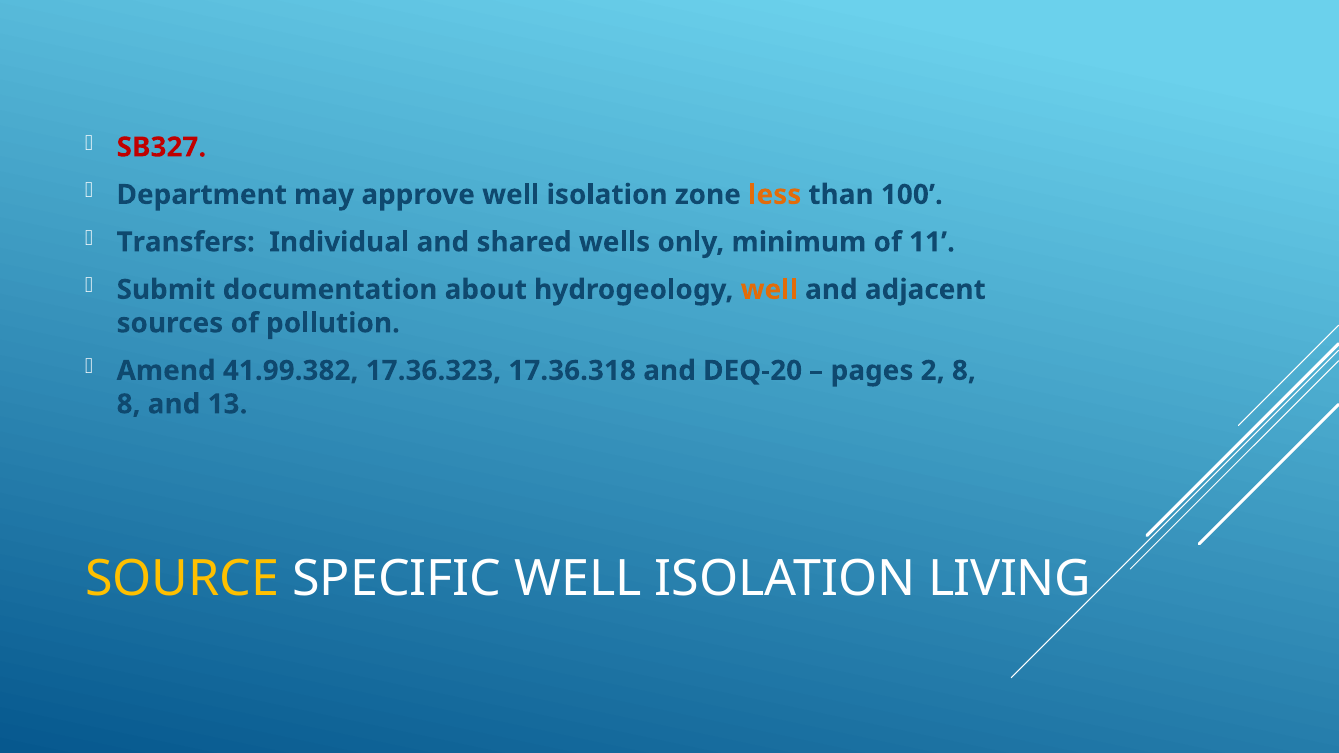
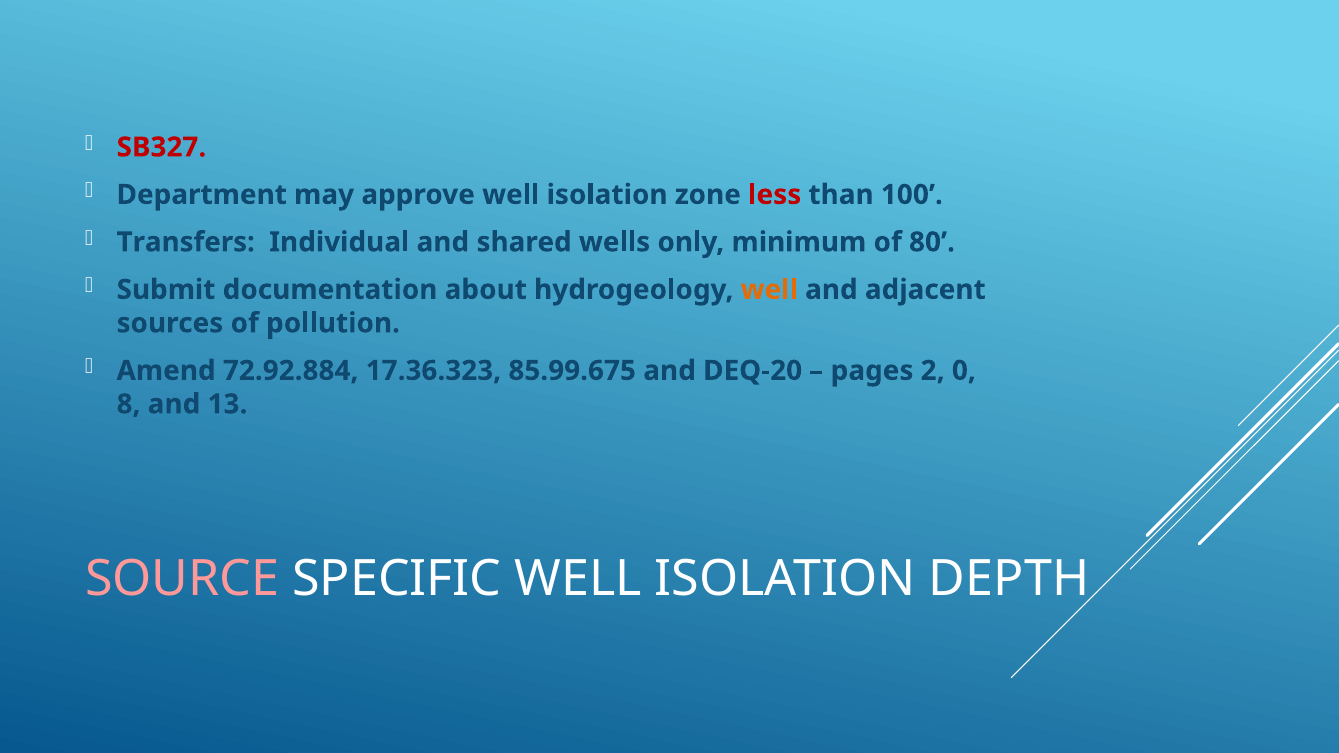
less colour: orange -> red
11: 11 -> 80
41.99.382: 41.99.382 -> 72.92.884
17.36.318: 17.36.318 -> 85.99.675
2 8: 8 -> 0
SOURCE colour: yellow -> pink
LIVING: LIVING -> DEPTH
